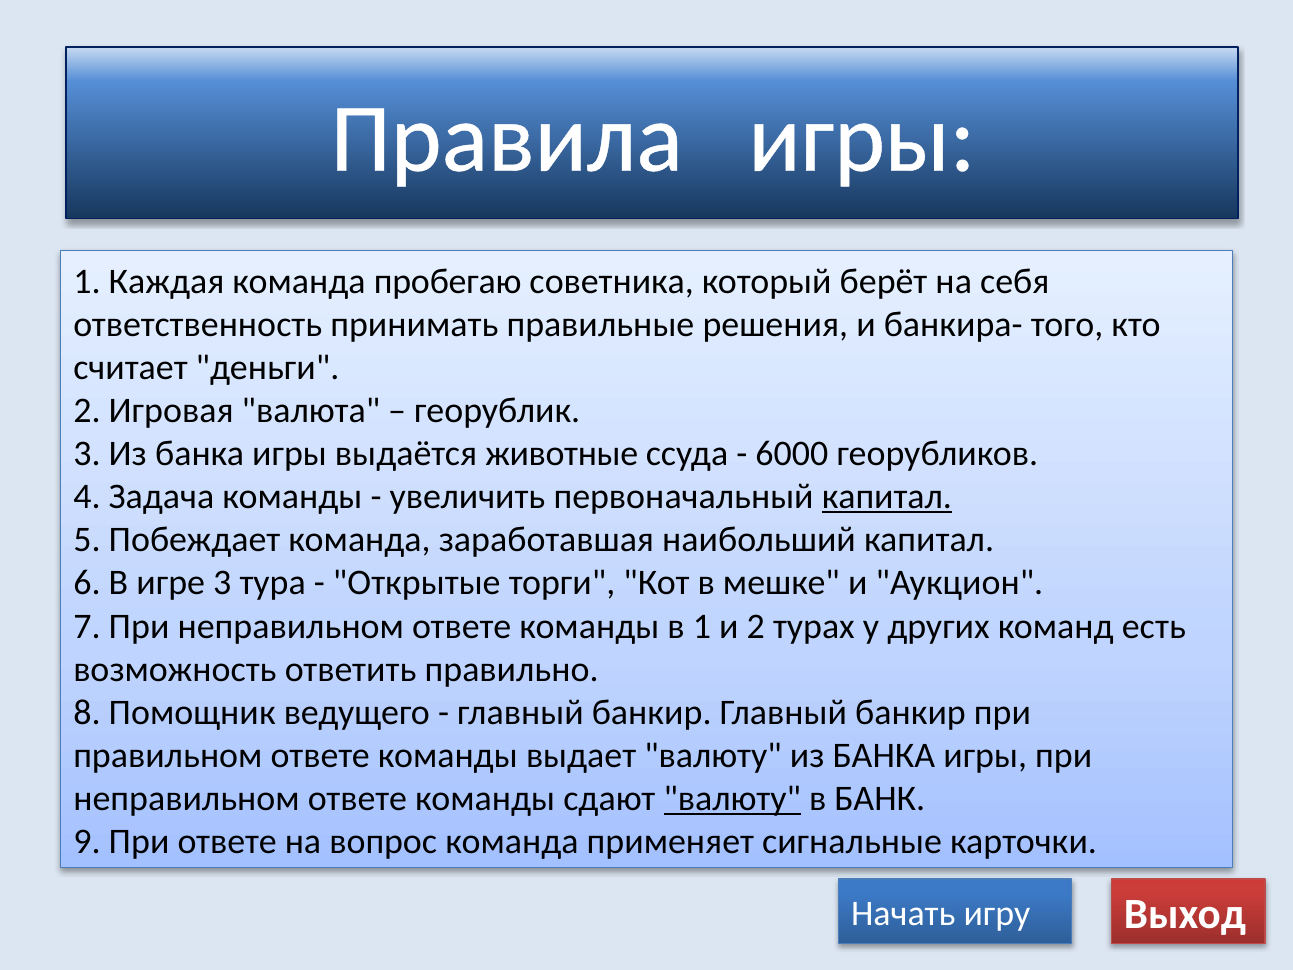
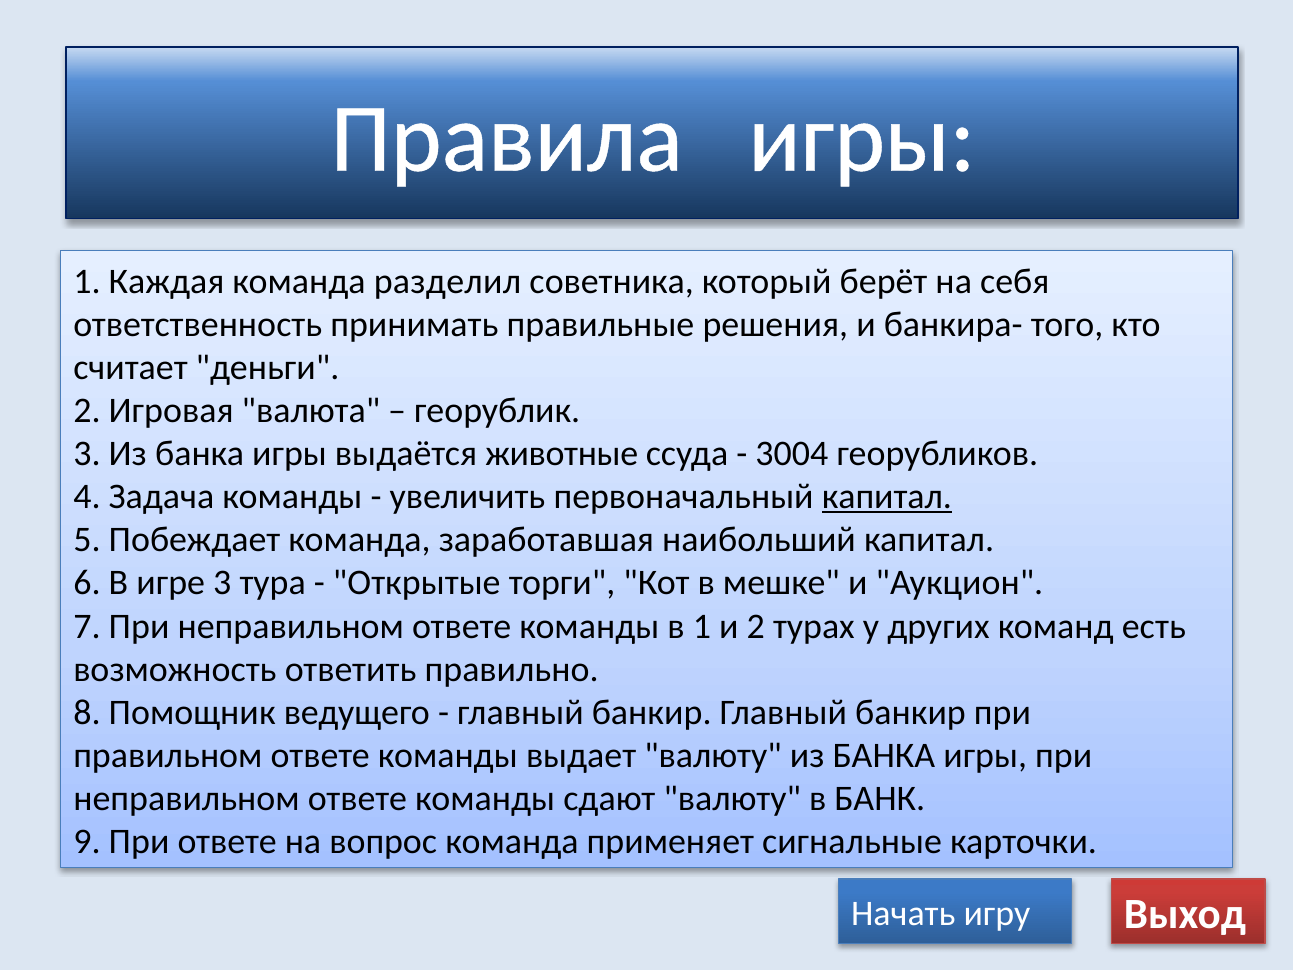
пробегаю: пробегаю -> разделил
6000: 6000 -> 3004
валюту at (732, 799) underline: present -> none
